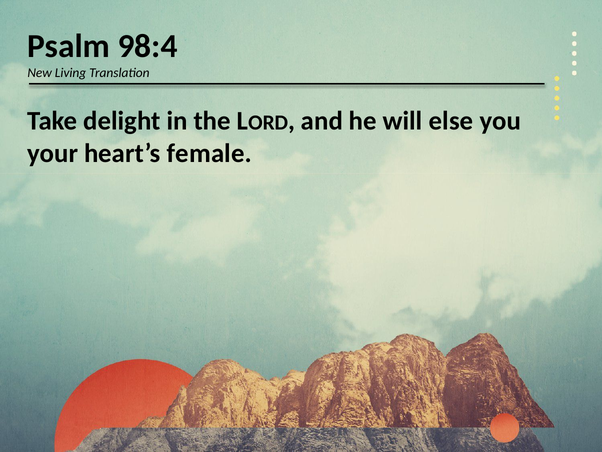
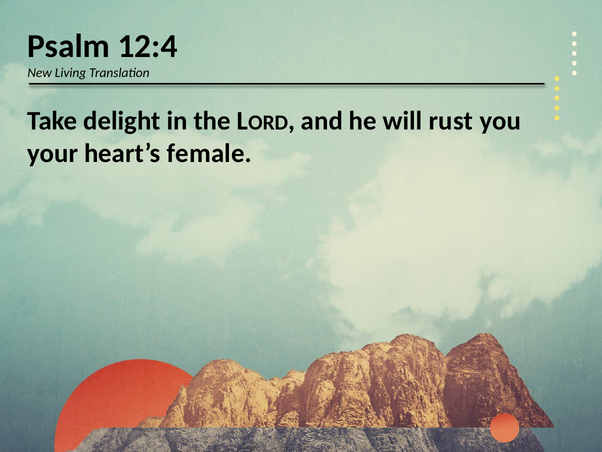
98:4: 98:4 -> 12:4
else: else -> rust
